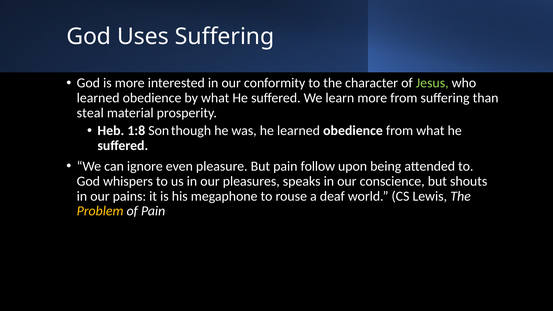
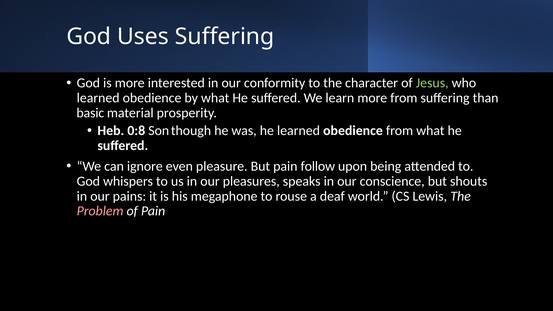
steal: steal -> basic
1:8: 1:8 -> 0:8
Problem colour: yellow -> pink
